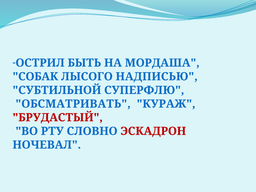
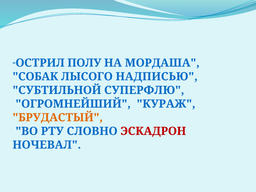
БЫТЬ: БЫТЬ -> ПОЛУ
ОБСМАТРИВАТЬ: ОБСМАТРИВАТЬ -> ОГРОМНЕЙШИЙ
БРУДАСТЫЙ colour: red -> orange
